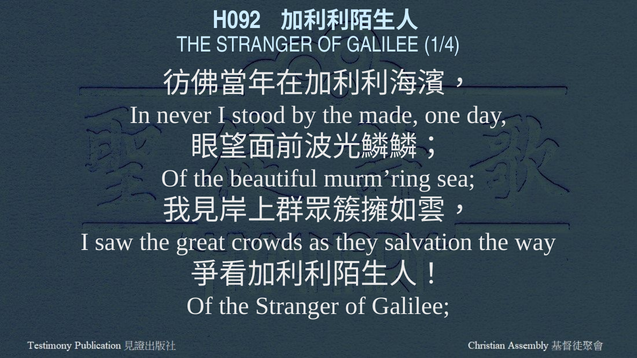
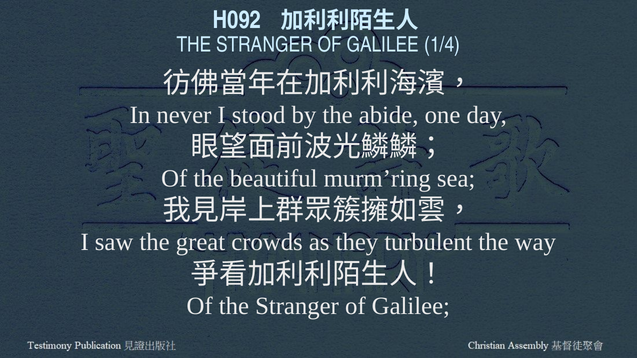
made: made -> abide
salvation: salvation -> turbulent
